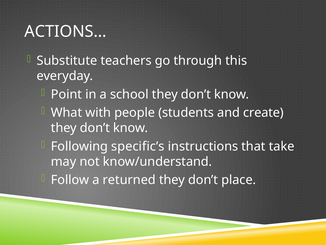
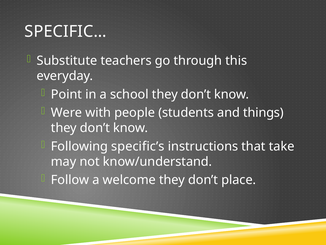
ACTIONS…: ACTIONS… -> SPECIFIC…
What: What -> Were
create: create -> things
returned: returned -> welcome
